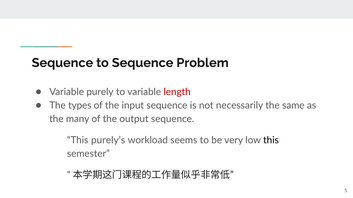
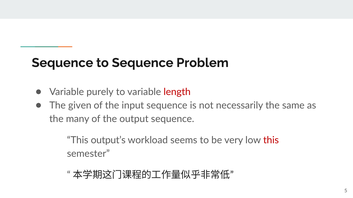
types: types -> given
purely’s: purely’s -> output’s
this at (271, 141) colour: black -> red
